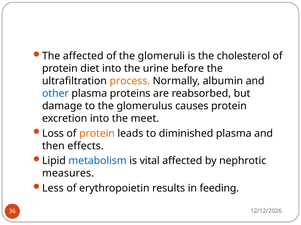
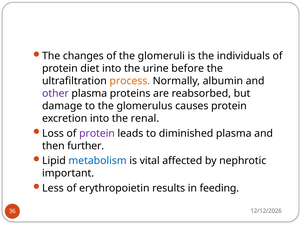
The affected: affected -> changes
cholesterol: cholesterol -> individuals
other colour: blue -> purple
meet: meet -> renal
protein at (97, 134) colour: orange -> purple
effects: effects -> further
measures: measures -> important
